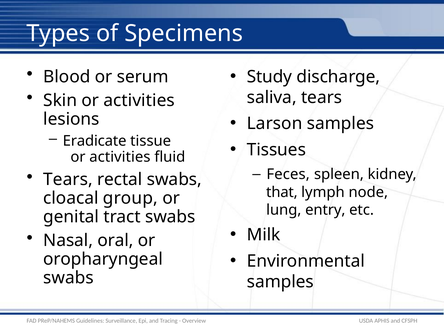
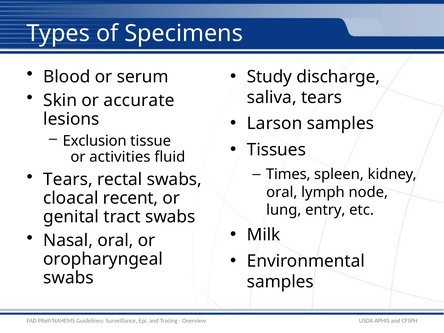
Skin or activities: activities -> accurate
Eradicate: Eradicate -> Exclusion
Feces: Feces -> Times
that at (282, 192): that -> oral
group: group -> recent
